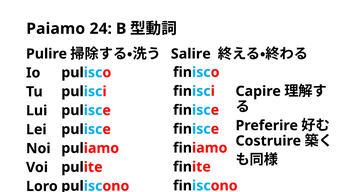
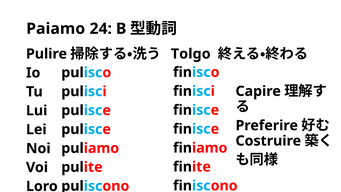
Salire: Salire -> Tolgo
